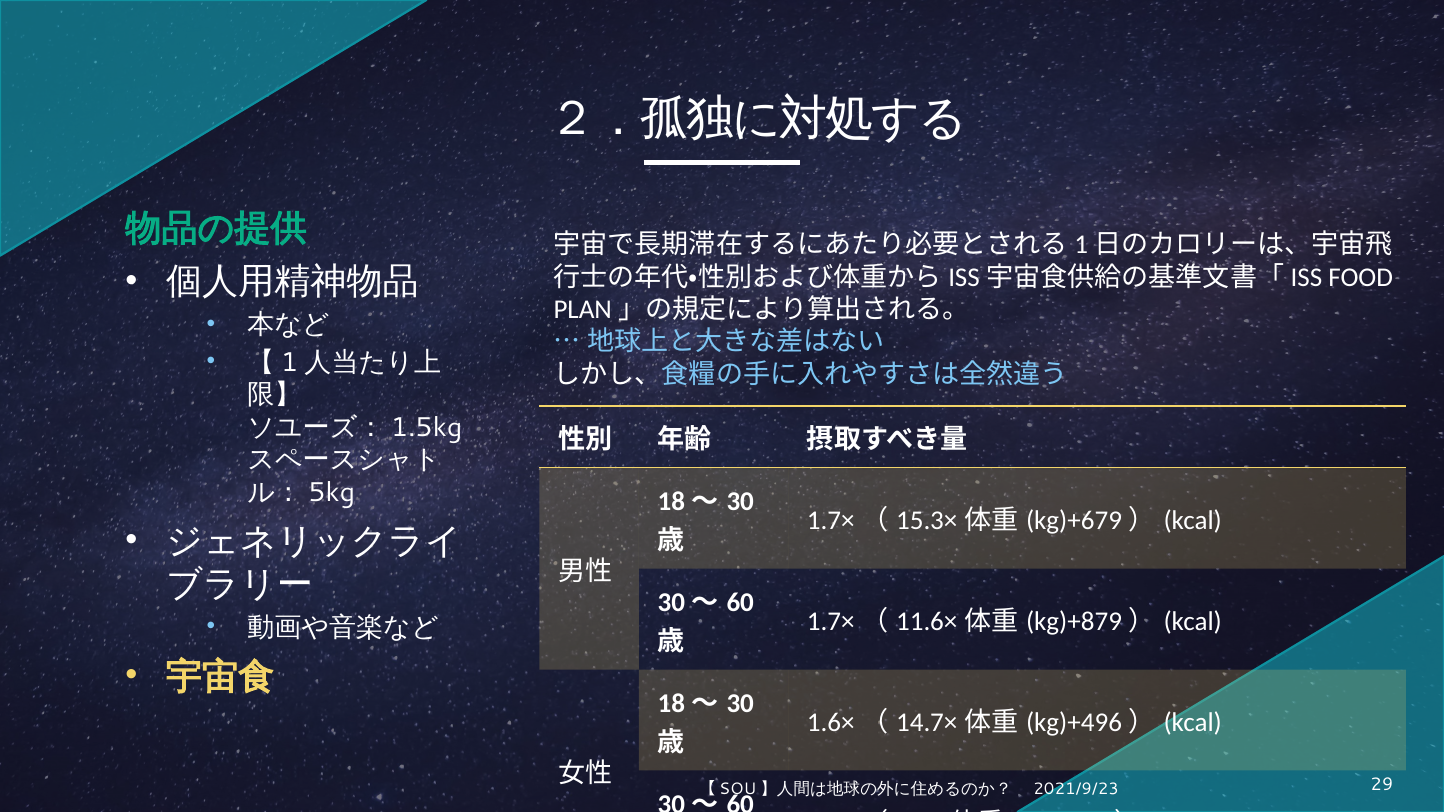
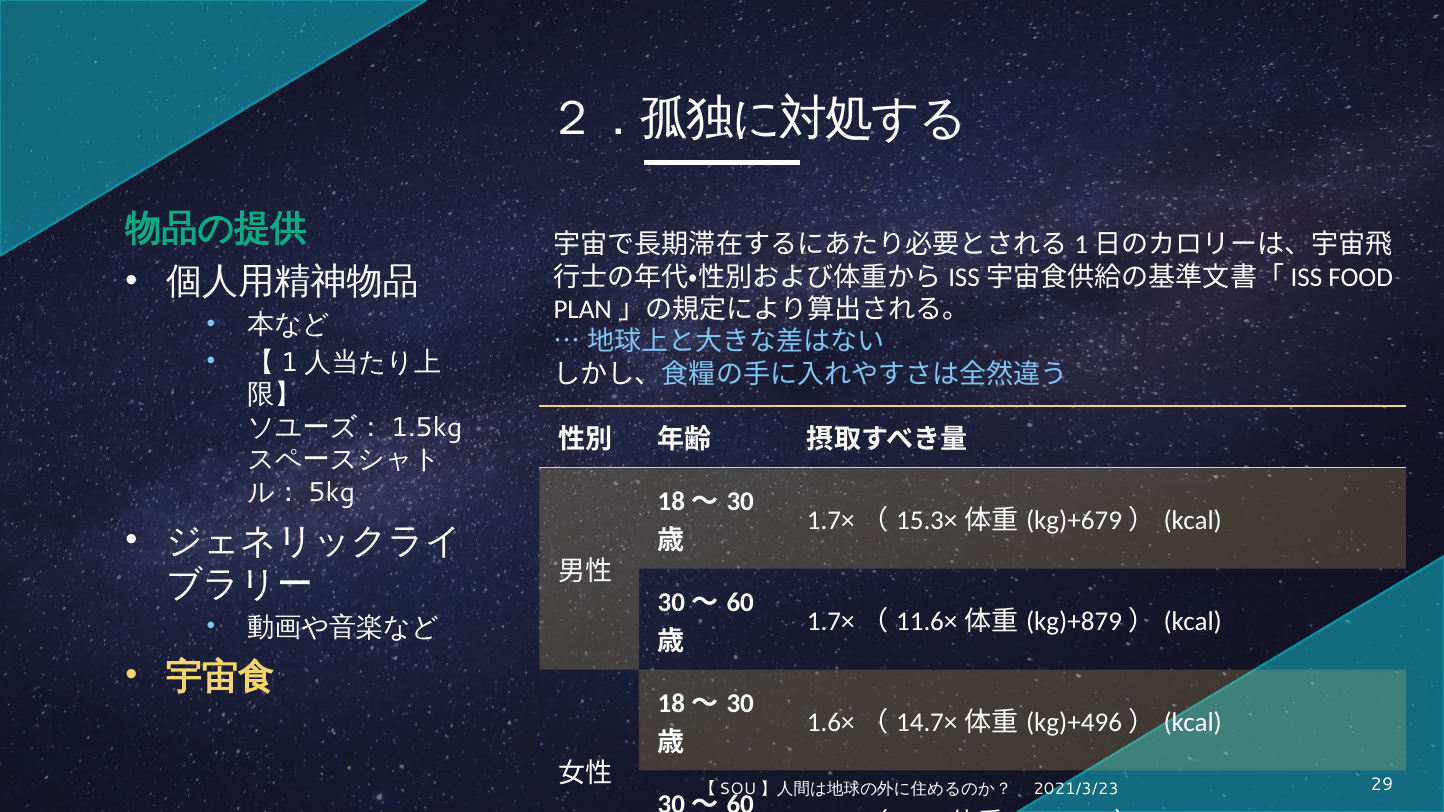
2021/9/23: 2021/9/23 -> 2021/3/23
